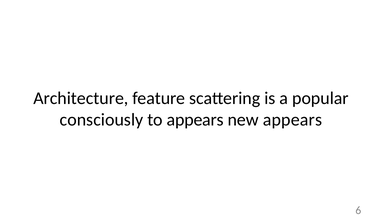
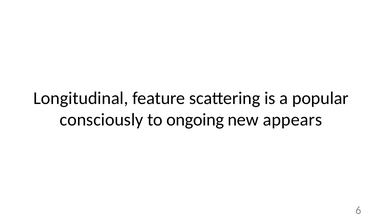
Architecture: Architecture -> Longitudinal
to appears: appears -> ongoing
